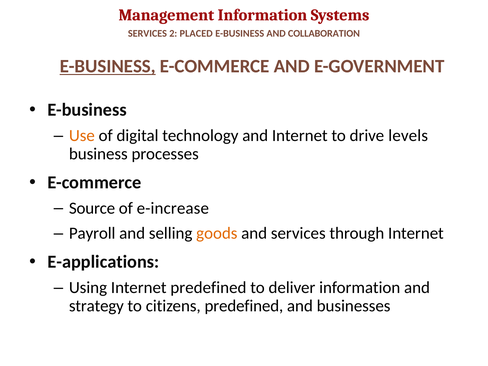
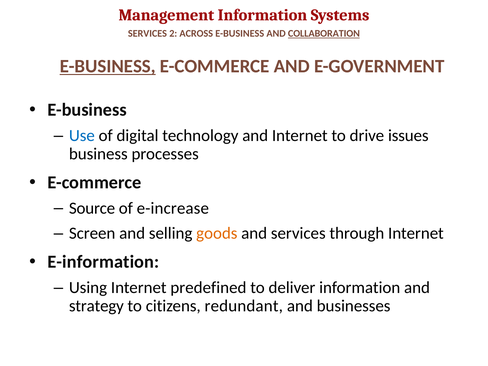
PLACED: PLACED -> ACROSS
COLLABORATION underline: none -> present
Use colour: orange -> blue
levels: levels -> issues
Payroll: Payroll -> Screen
E-applications: E-applications -> E-information
citizens predefined: predefined -> redundant
